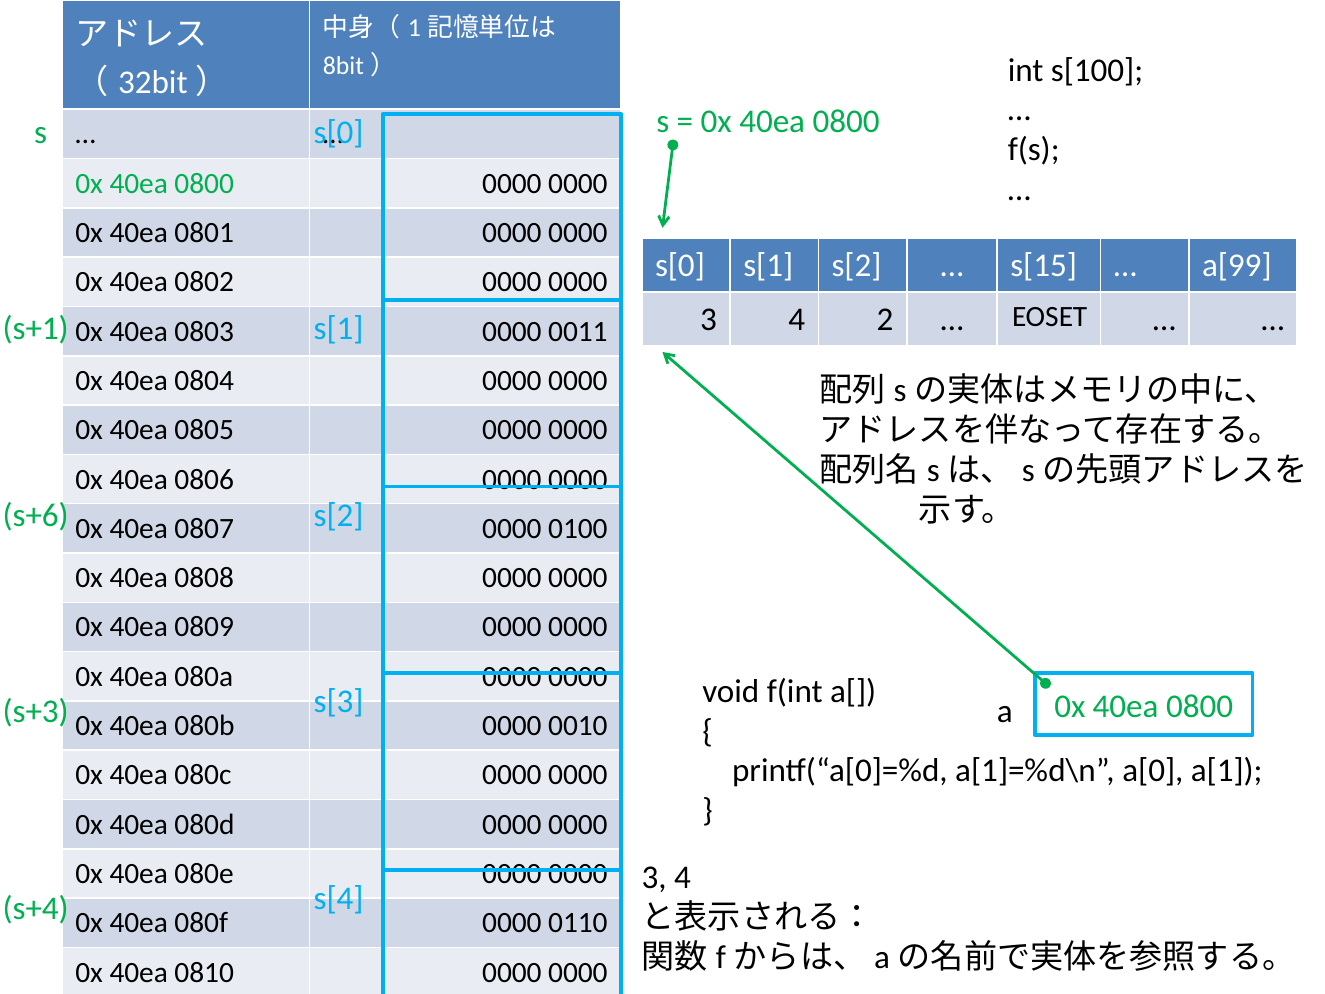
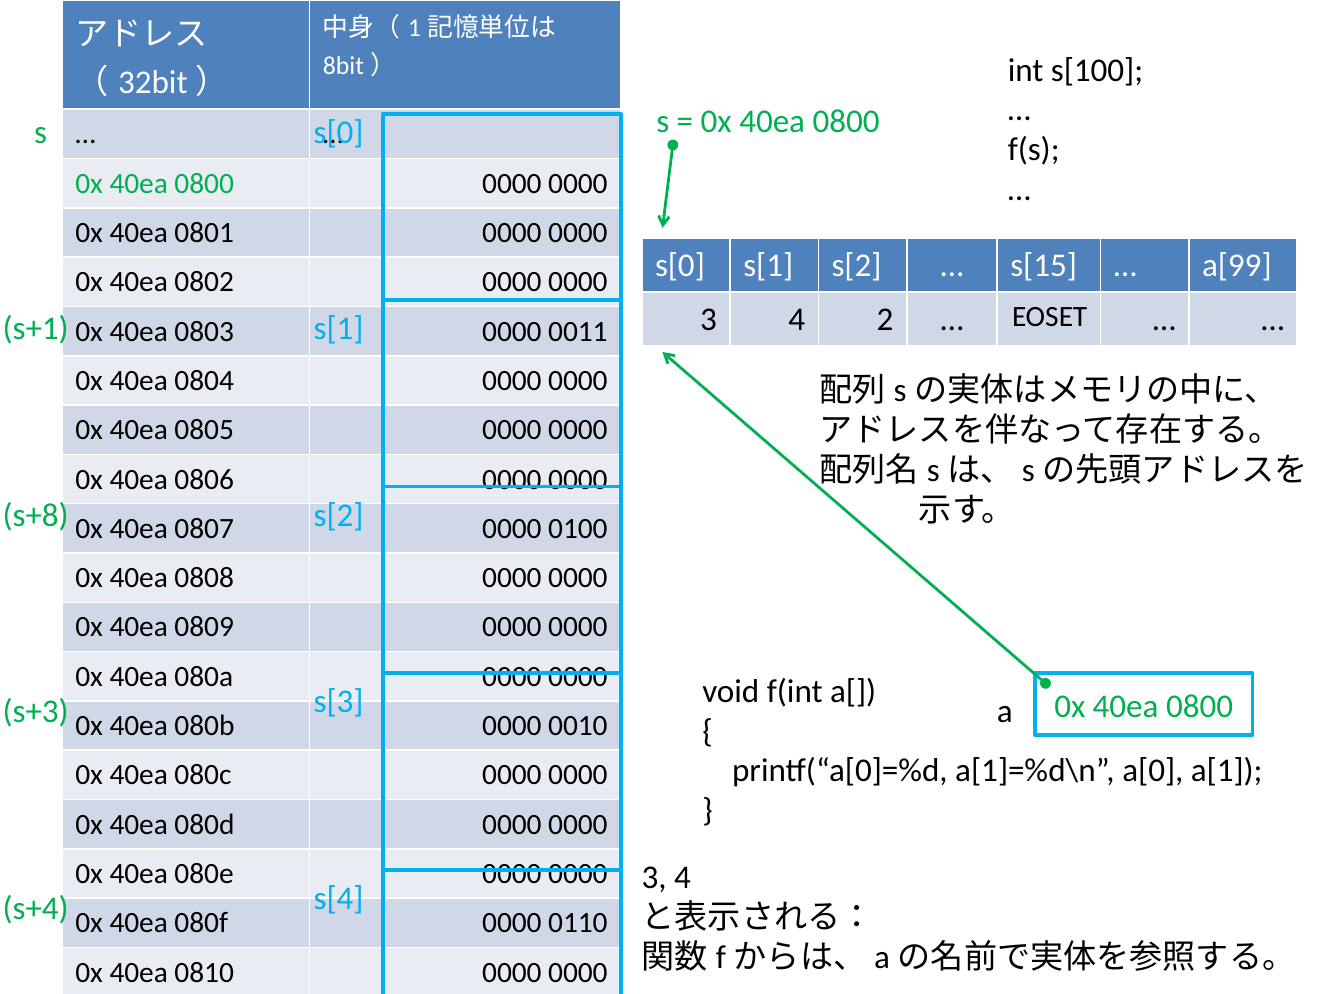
s+6: s+6 -> s+8
